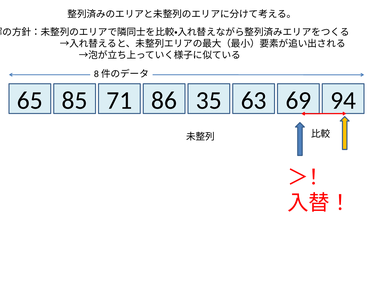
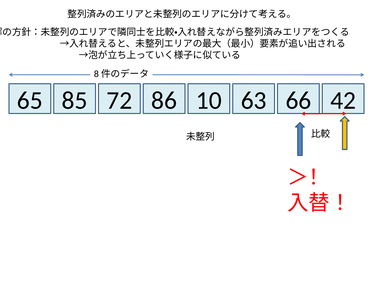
71: 71 -> 72
35: 35 -> 10
69: 69 -> 66
94: 94 -> 42
